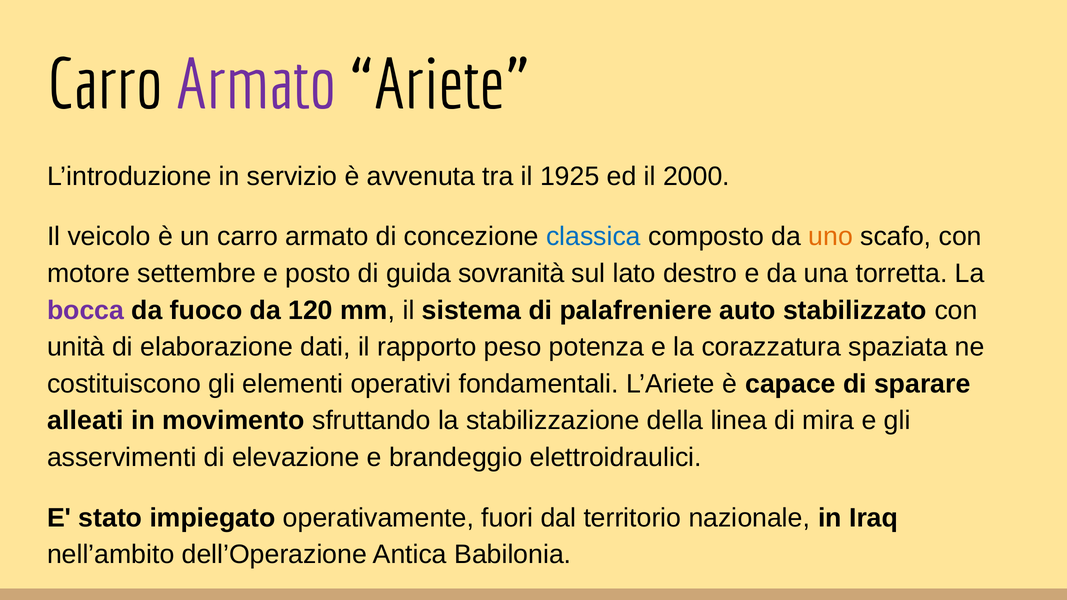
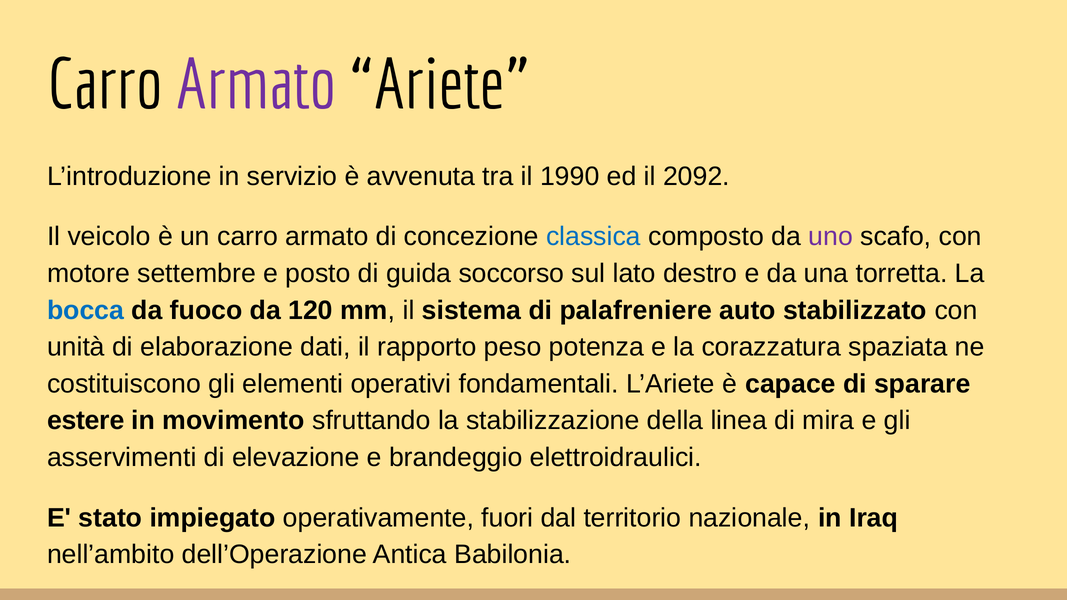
1925: 1925 -> 1990
2000: 2000 -> 2092
uno colour: orange -> purple
sovranità: sovranità -> soccorso
bocca colour: purple -> blue
alleati: alleati -> estere
